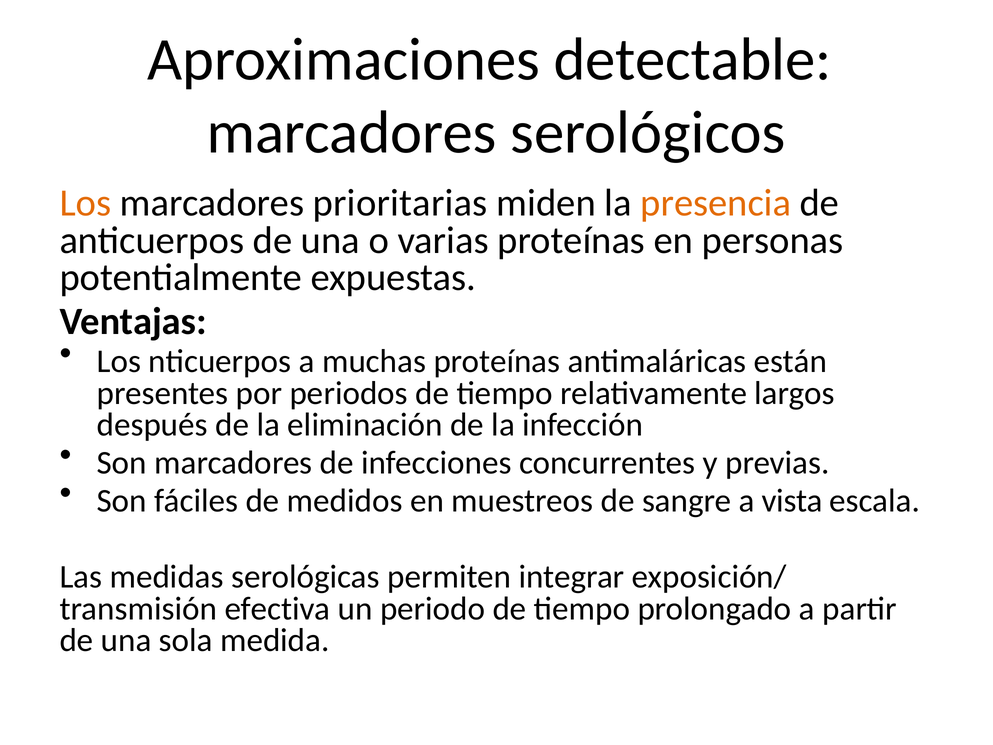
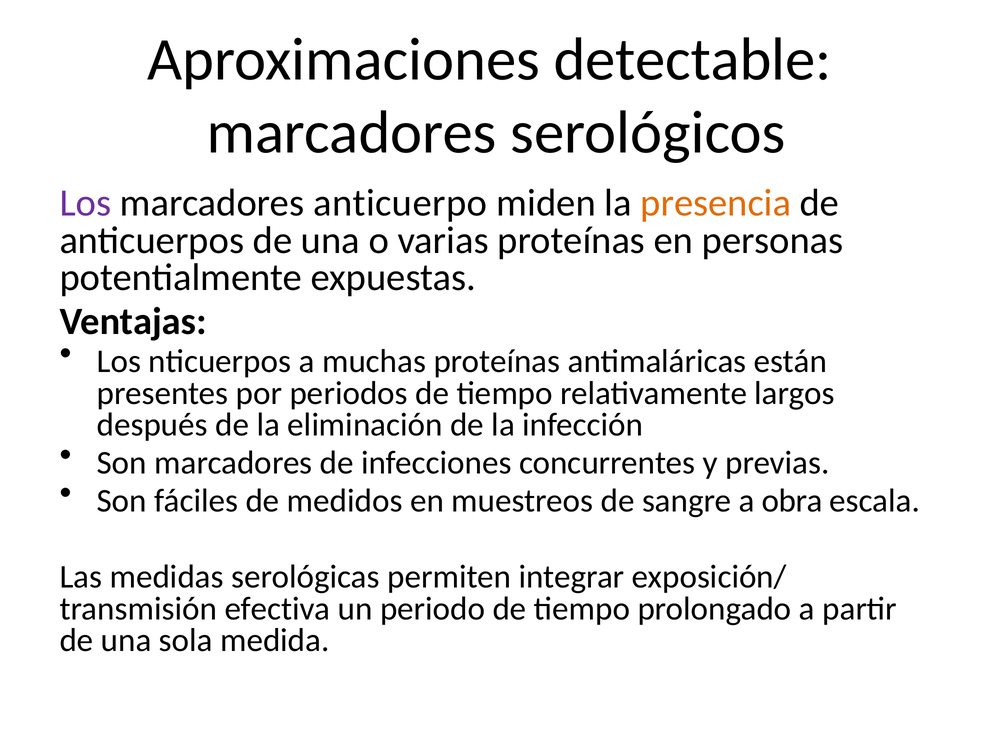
Los at (85, 203) colour: orange -> purple
prioritarias: prioritarias -> anticuerpo
vista: vista -> obra
